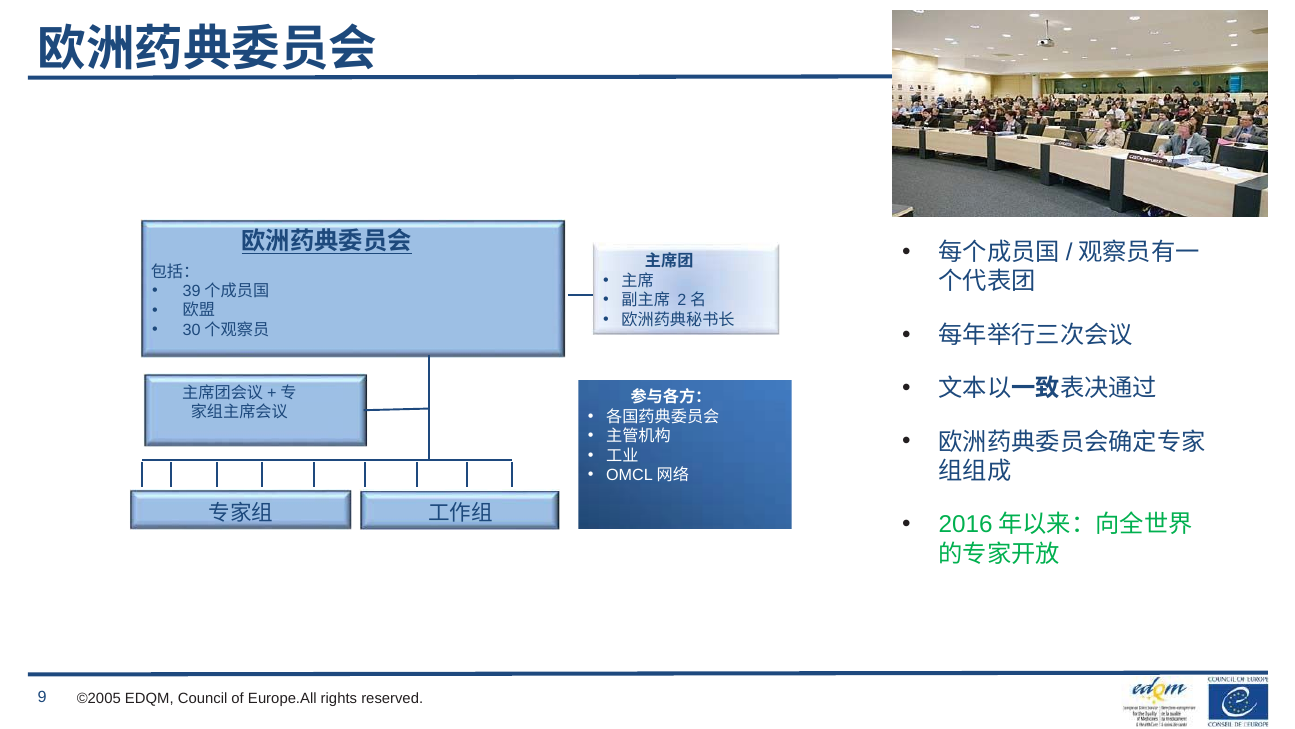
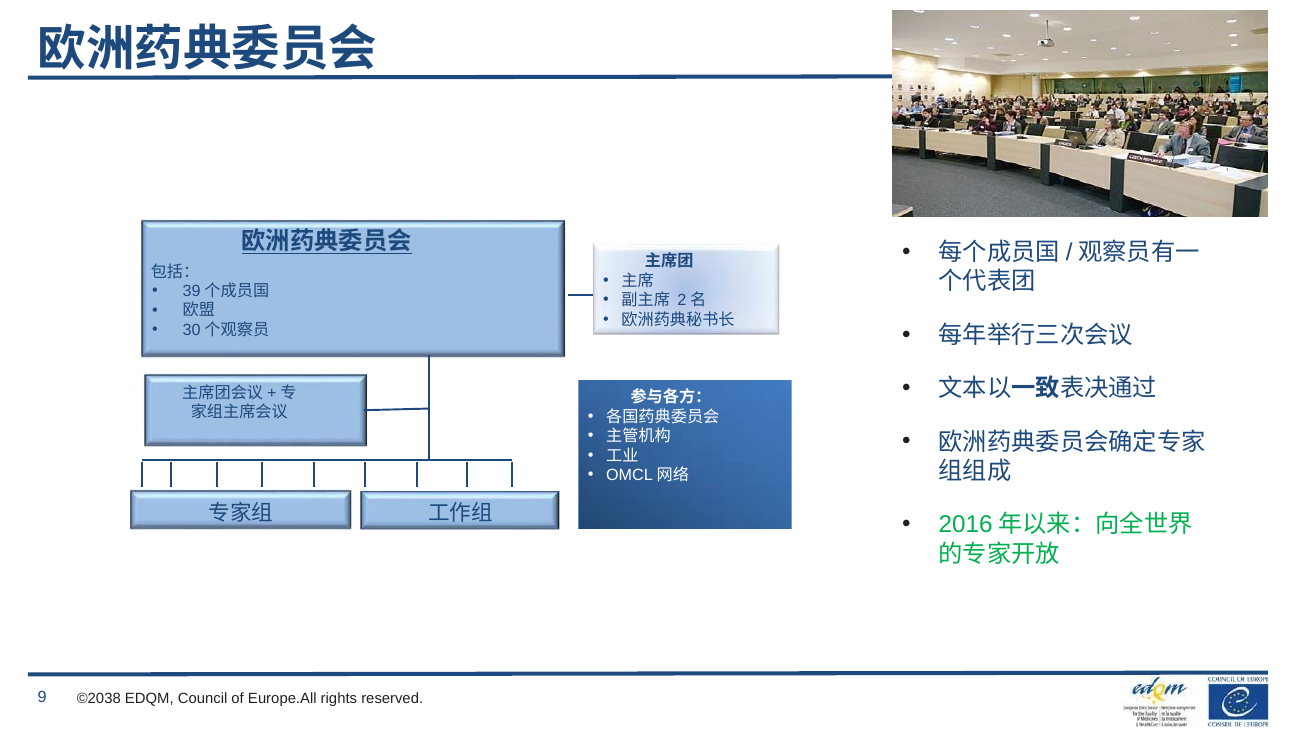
©2005: ©2005 -> ©2038
